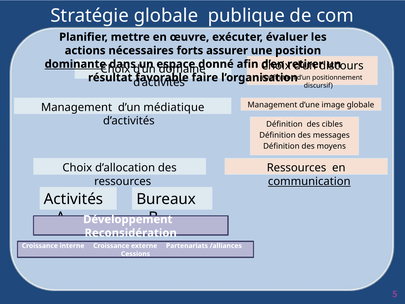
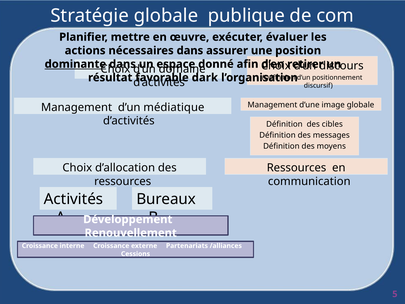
nécessaires forts: forts -> dans
faire: faire -> dark
communication underline: present -> none
Reconsidération: Reconsidération -> Renouvellement
